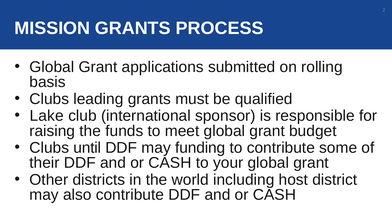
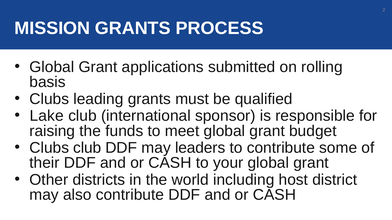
Clubs until: until -> club
funding: funding -> leaders
